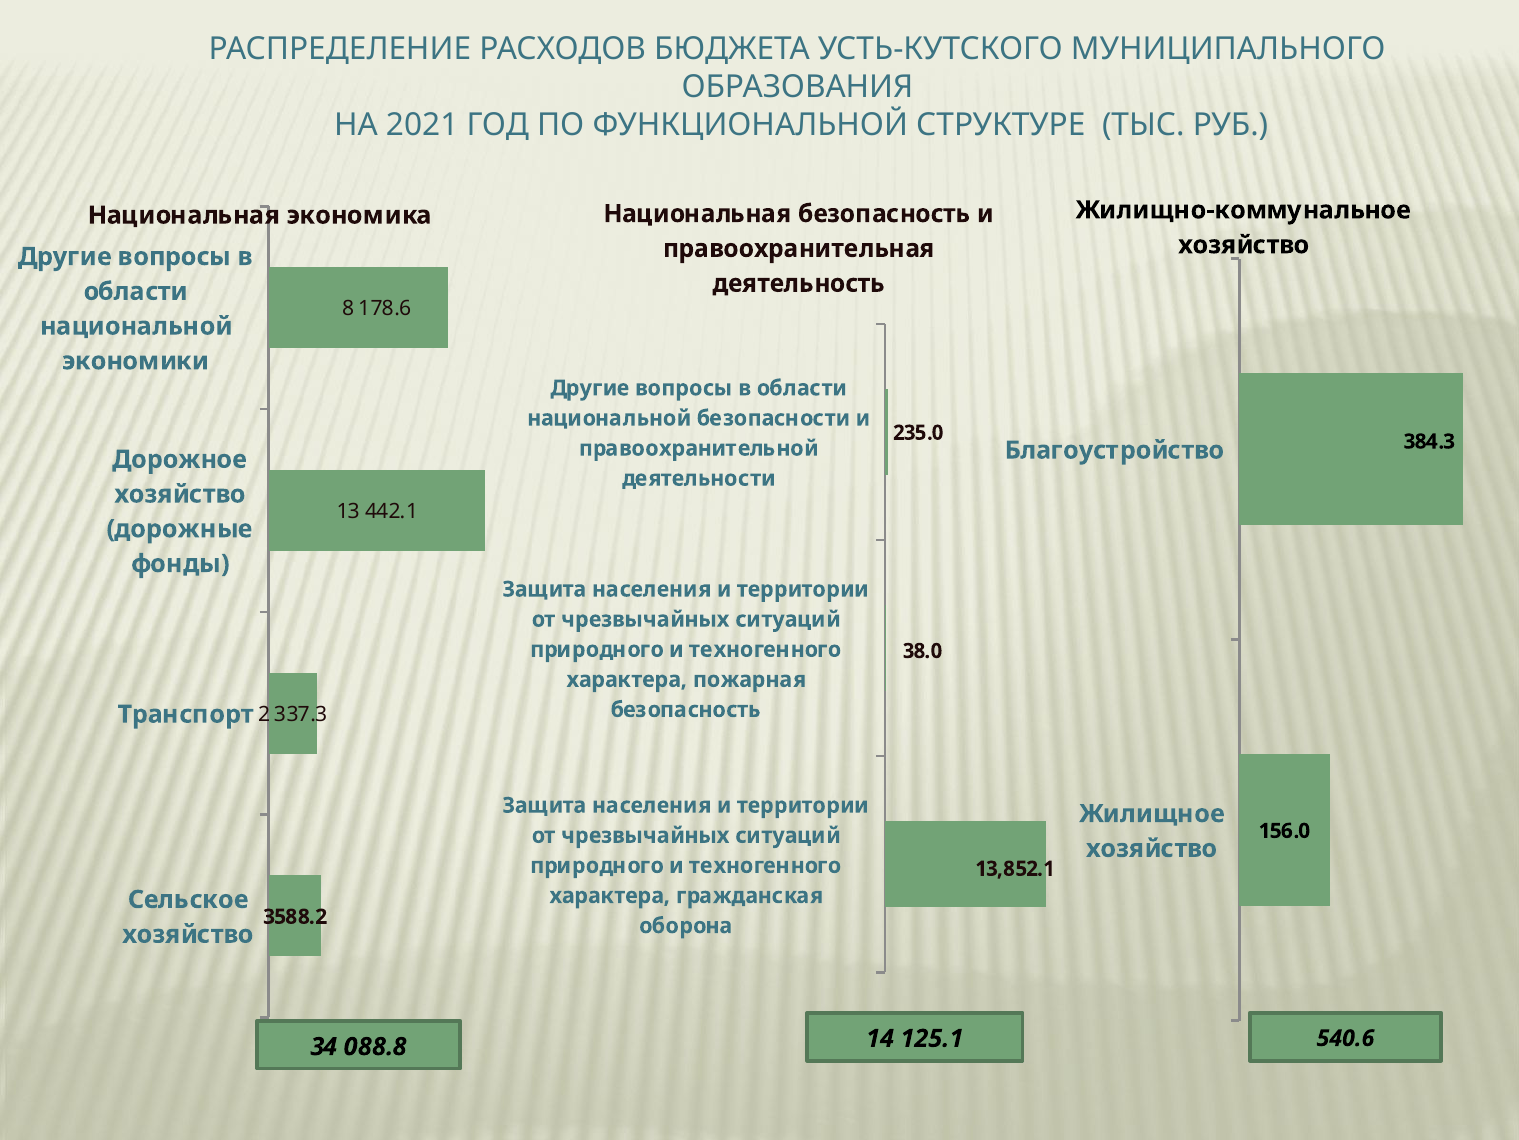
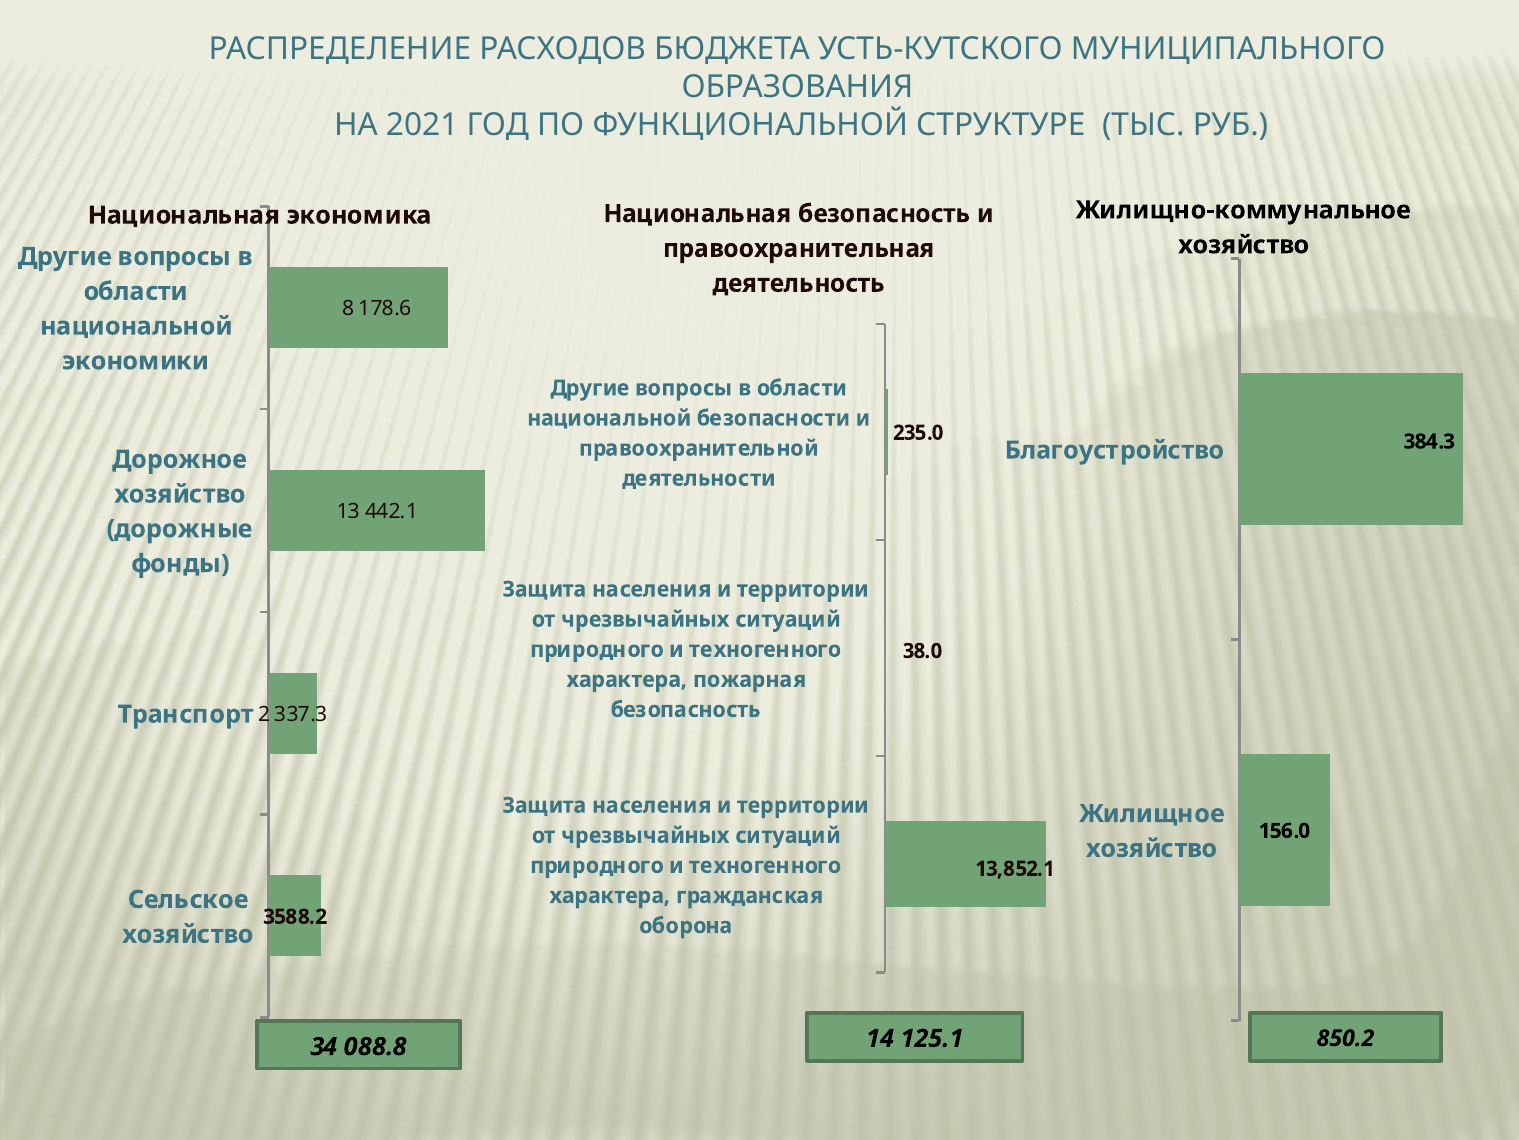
540.6: 540.6 -> 850.2
